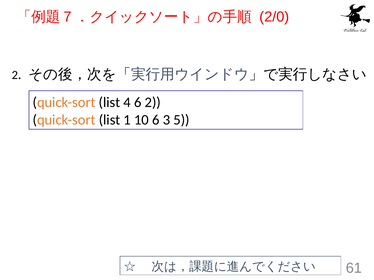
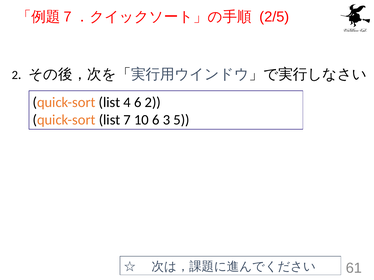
2/0: 2/0 -> 2/5
1: 1 -> 7
